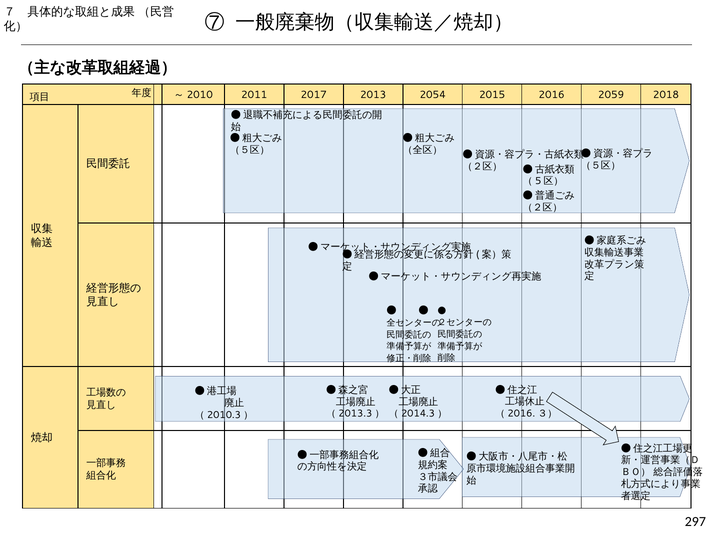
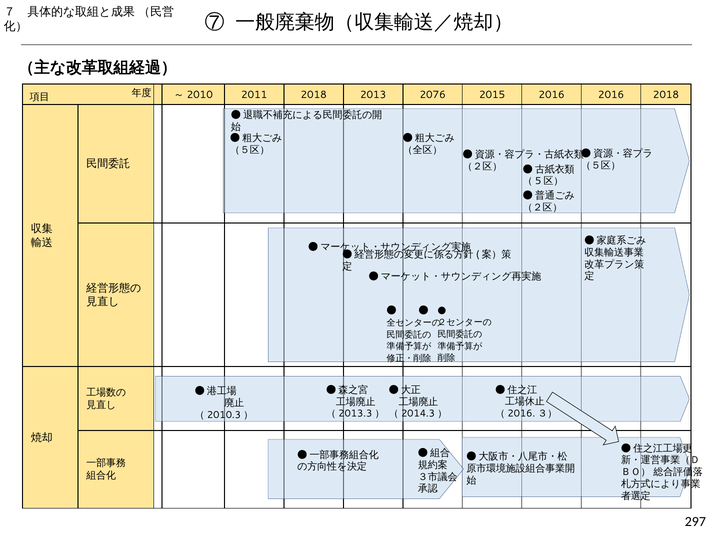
2011 2017: 2017 -> 2018
2054: 2054 -> 2076
2016 2059: 2059 -> 2016
